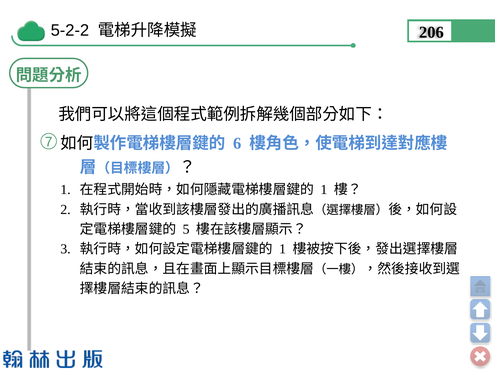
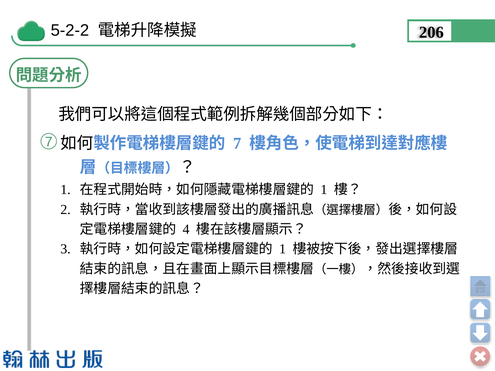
6 at (237, 144): 6 -> 7
5: 5 -> 4
